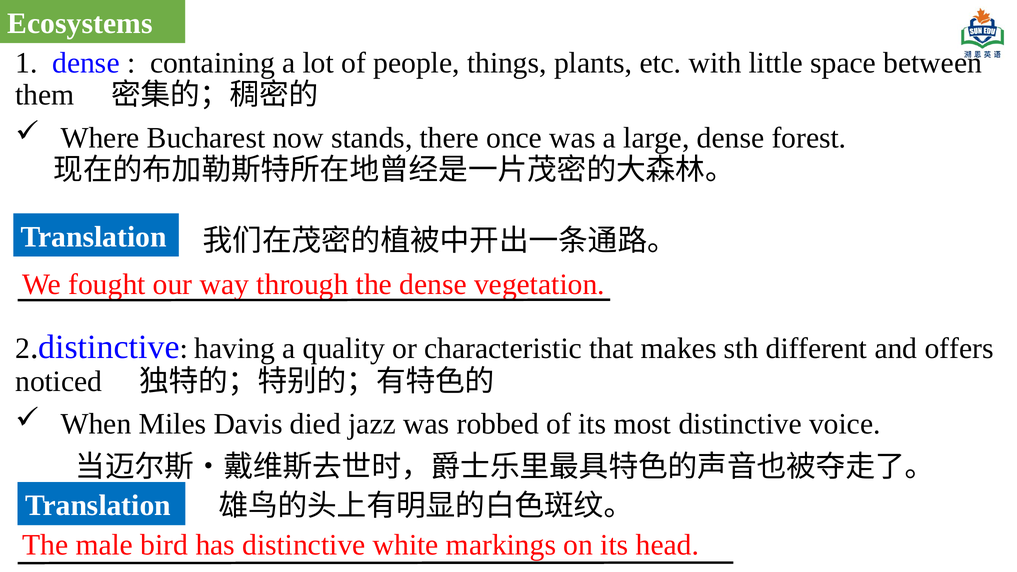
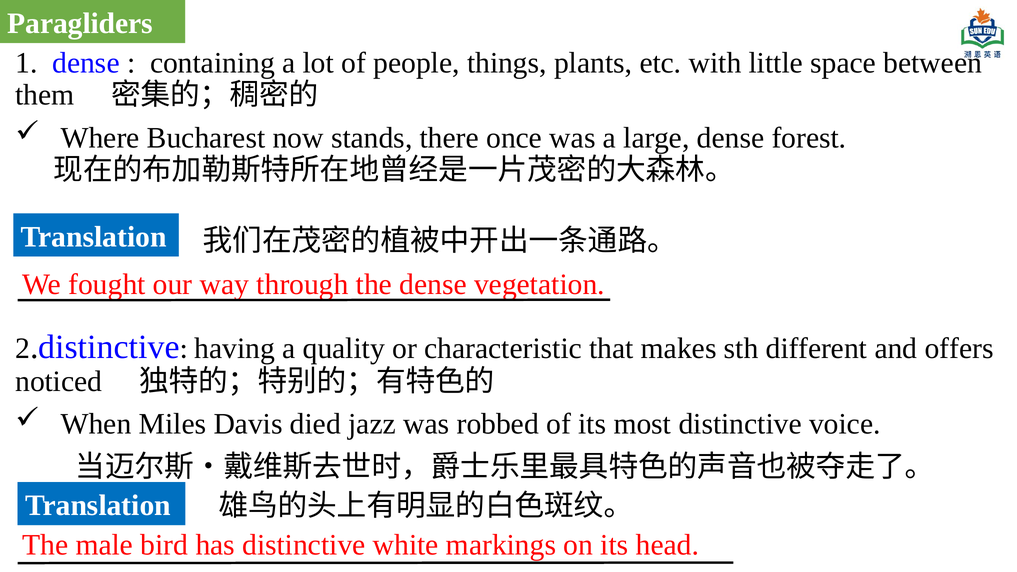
Ecosystems: Ecosystems -> Paragliders
